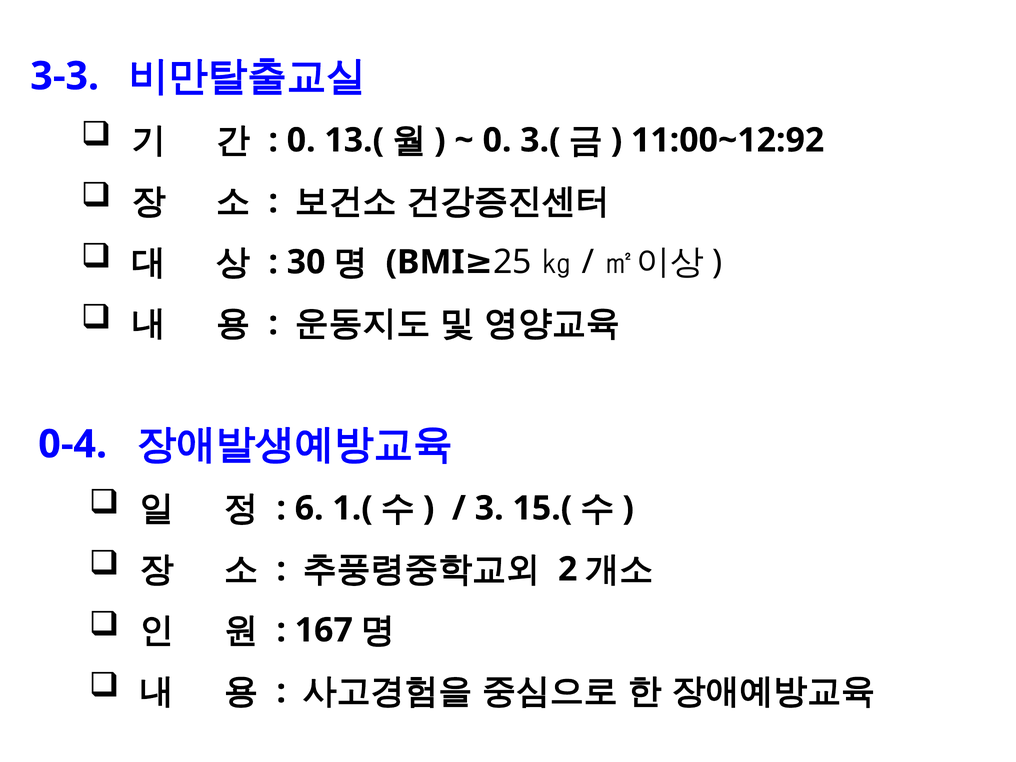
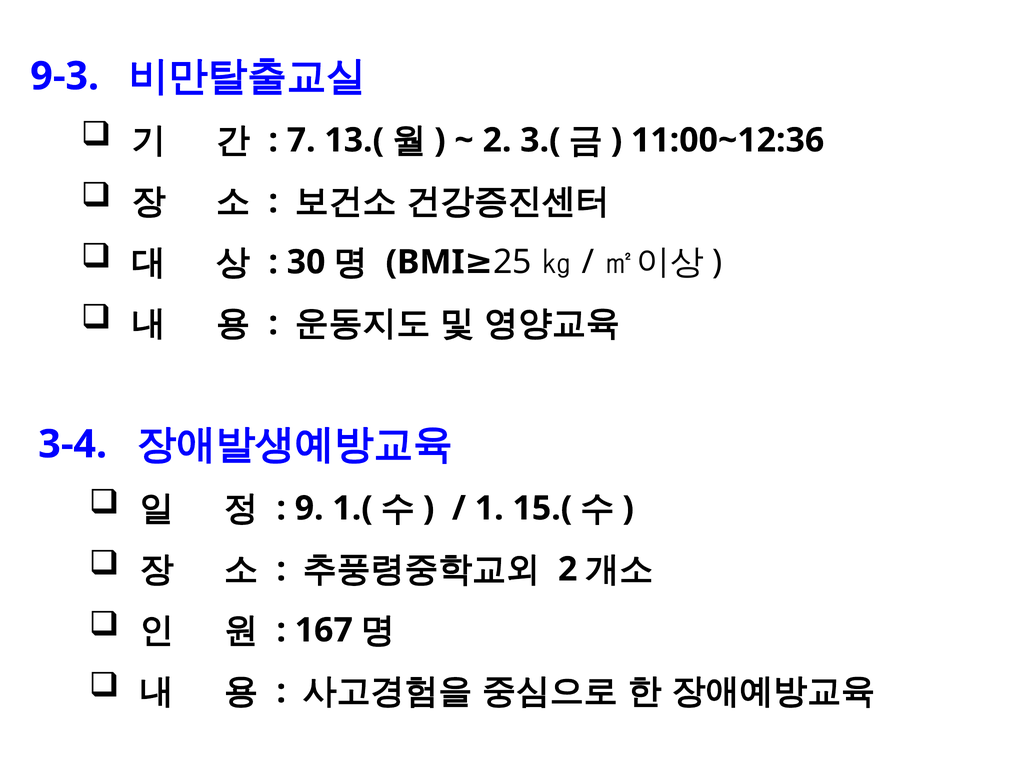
3-3: 3-3 -> 9-3
0 at (301, 140): 0 -> 7
0 at (497, 140): 0 -> 2
11:00~12:92: 11:00~12:92 -> 11:00~12:36
0-4: 0-4 -> 3-4
6: 6 -> 9
3: 3 -> 1
